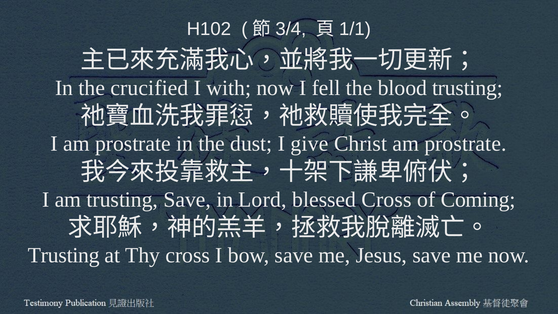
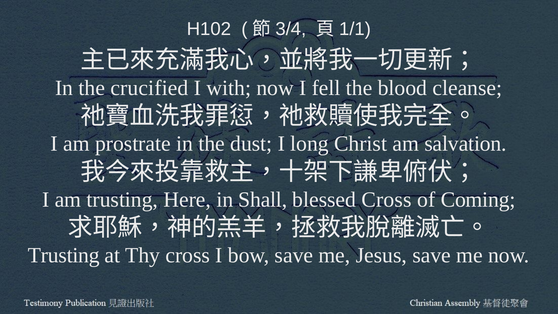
blood trusting: trusting -> cleanse
give: give -> long
Christ am prostrate: prostrate -> salvation
trusting Save: Save -> Here
Lord: Lord -> Shall
